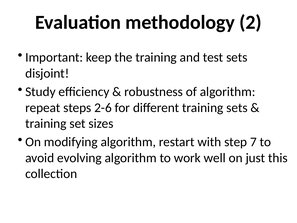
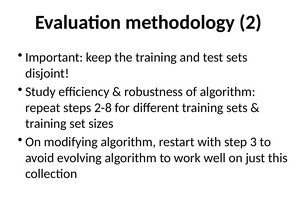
2-6: 2-6 -> 2-8
7: 7 -> 3
